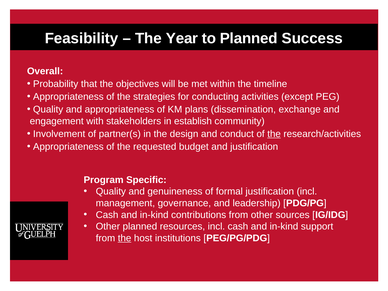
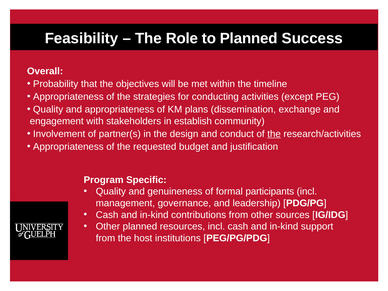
Year: Year -> Role
formal justification: justification -> participants
the at (125, 238) underline: present -> none
